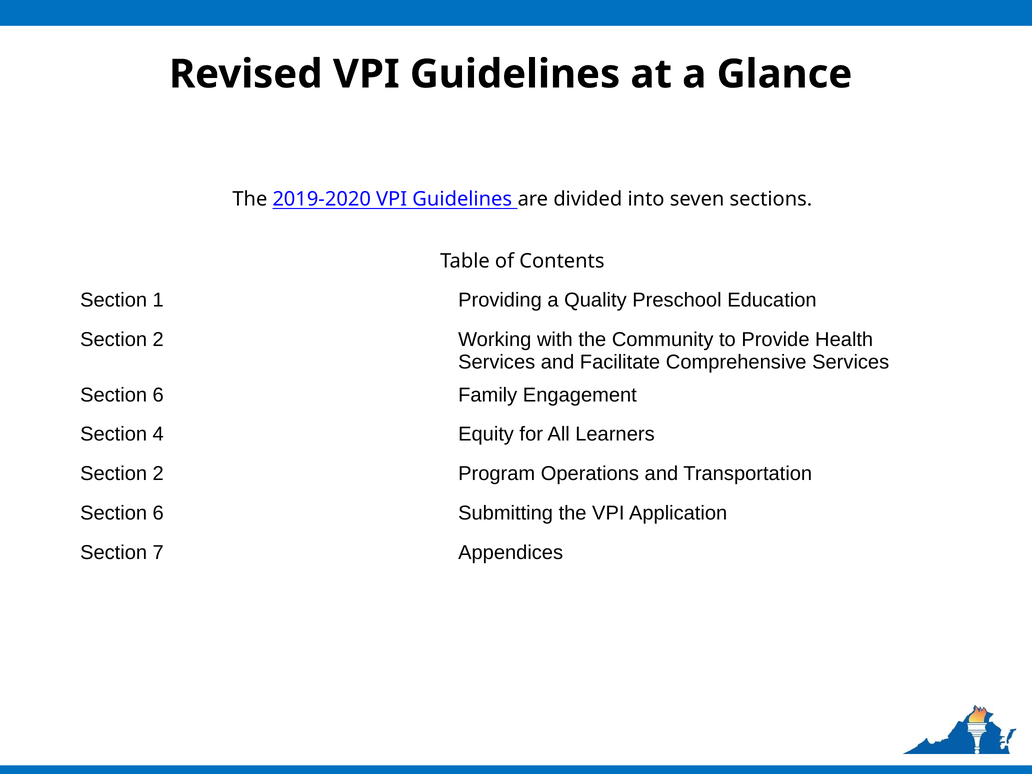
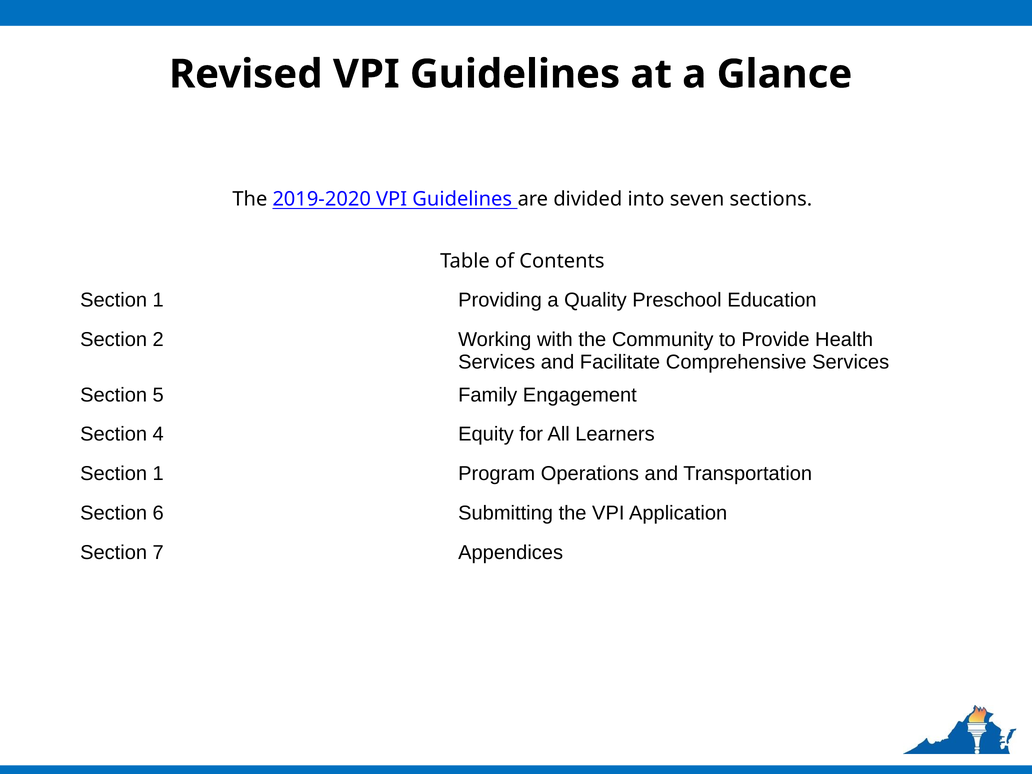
6 at (158, 395): 6 -> 5
2 at (158, 474): 2 -> 1
